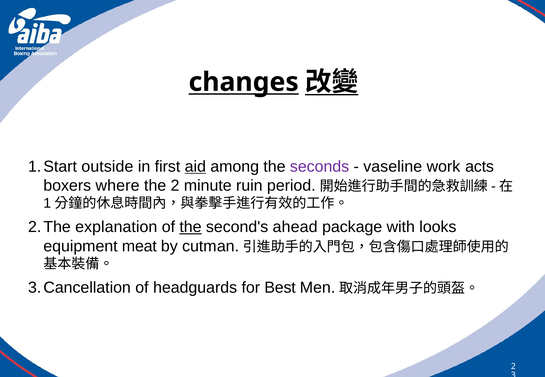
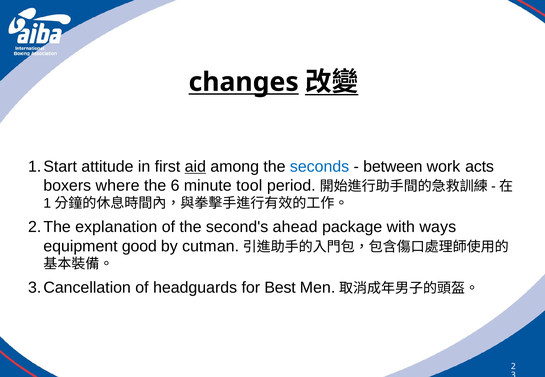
outside: outside -> attitude
seconds colour: purple -> blue
vaseline: vaseline -> between
the 2: 2 -> 6
ruin: ruin -> tool
the at (190, 227) underline: present -> none
looks: looks -> ways
meat: meat -> good
